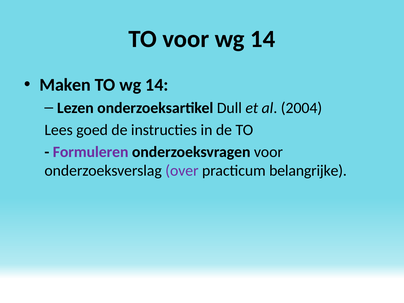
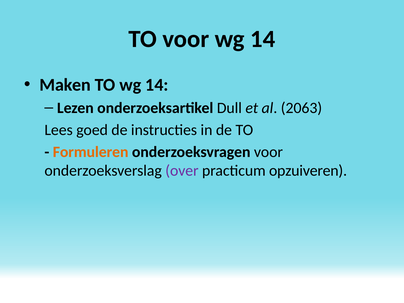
2004: 2004 -> 2063
Formuleren colour: purple -> orange
belangrijke: belangrijke -> opzuiveren
